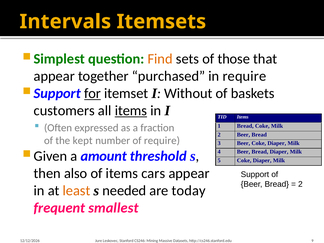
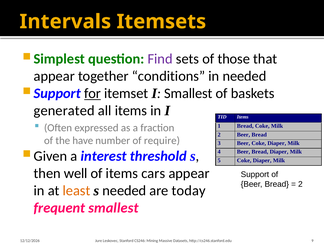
Find colour: orange -> purple
purchased: purchased -> conditions
in require: require -> needed
I Without: Without -> Smallest
customers: customers -> generated
items at (131, 111) underline: present -> none
kept: kept -> have
amount: amount -> interest
also: also -> well
